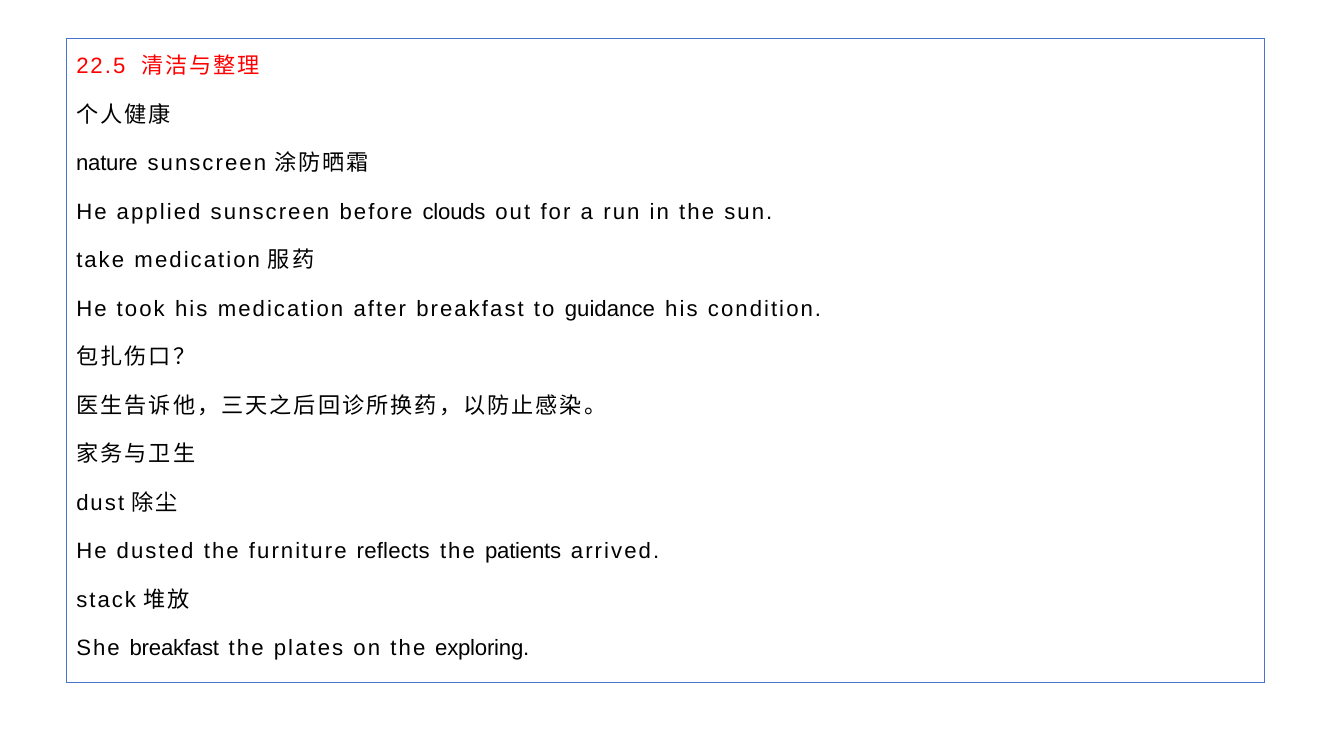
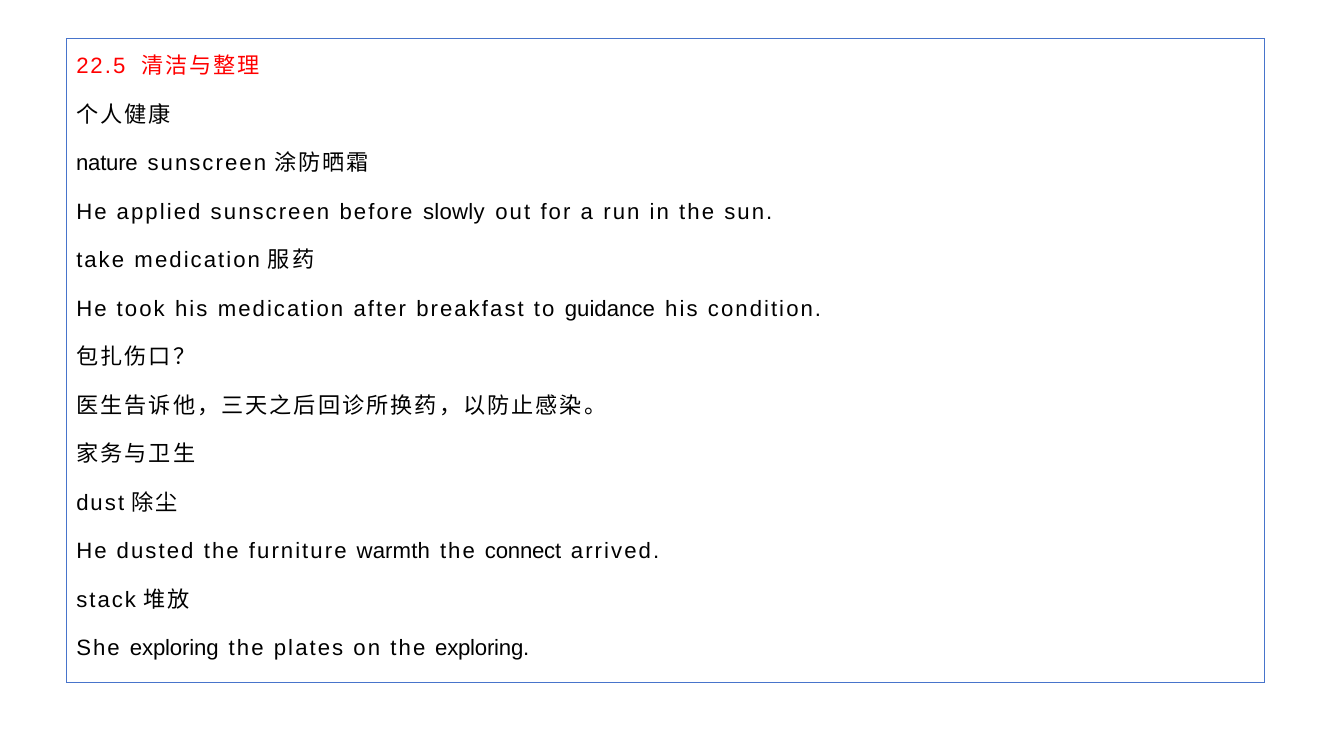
clouds: clouds -> slowly
reflects: reflects -> warmth
patients: patients -> connect
She breakfast: breakfast -> exploring
